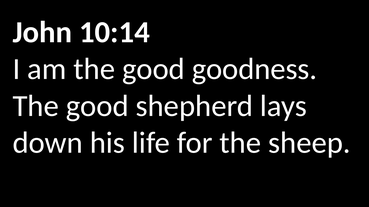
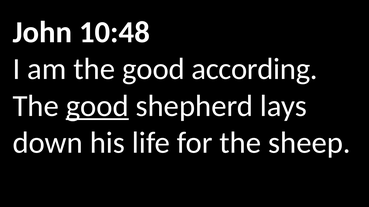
10:14: 10:14 -> 10:48
good goodness: goodness -> according
good at (97, 106) underline: none -> present
